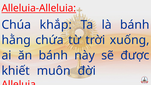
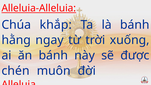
chứa: chứa -> ngay
khiết: khiết -> chén
